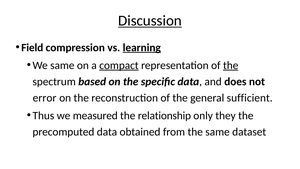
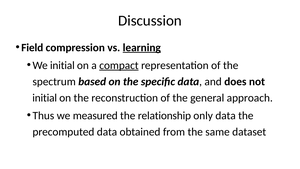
Discussion underline: present -> none
We same: same -> initial
the at (231, 65) underline: present -> none
error at (45, 98): error -> initial
sufficient: sufficient -> approach
only they: they -> data
